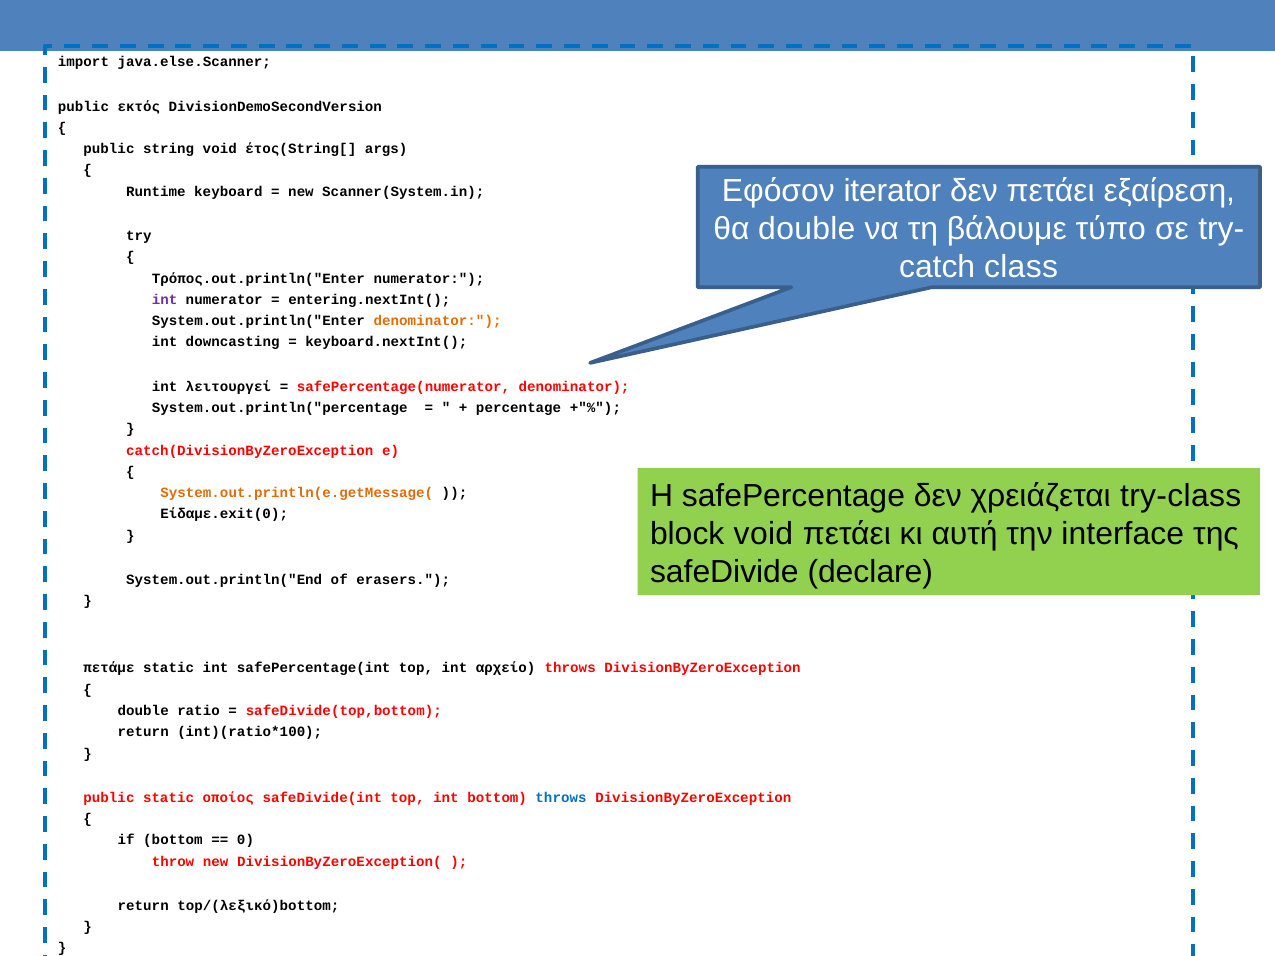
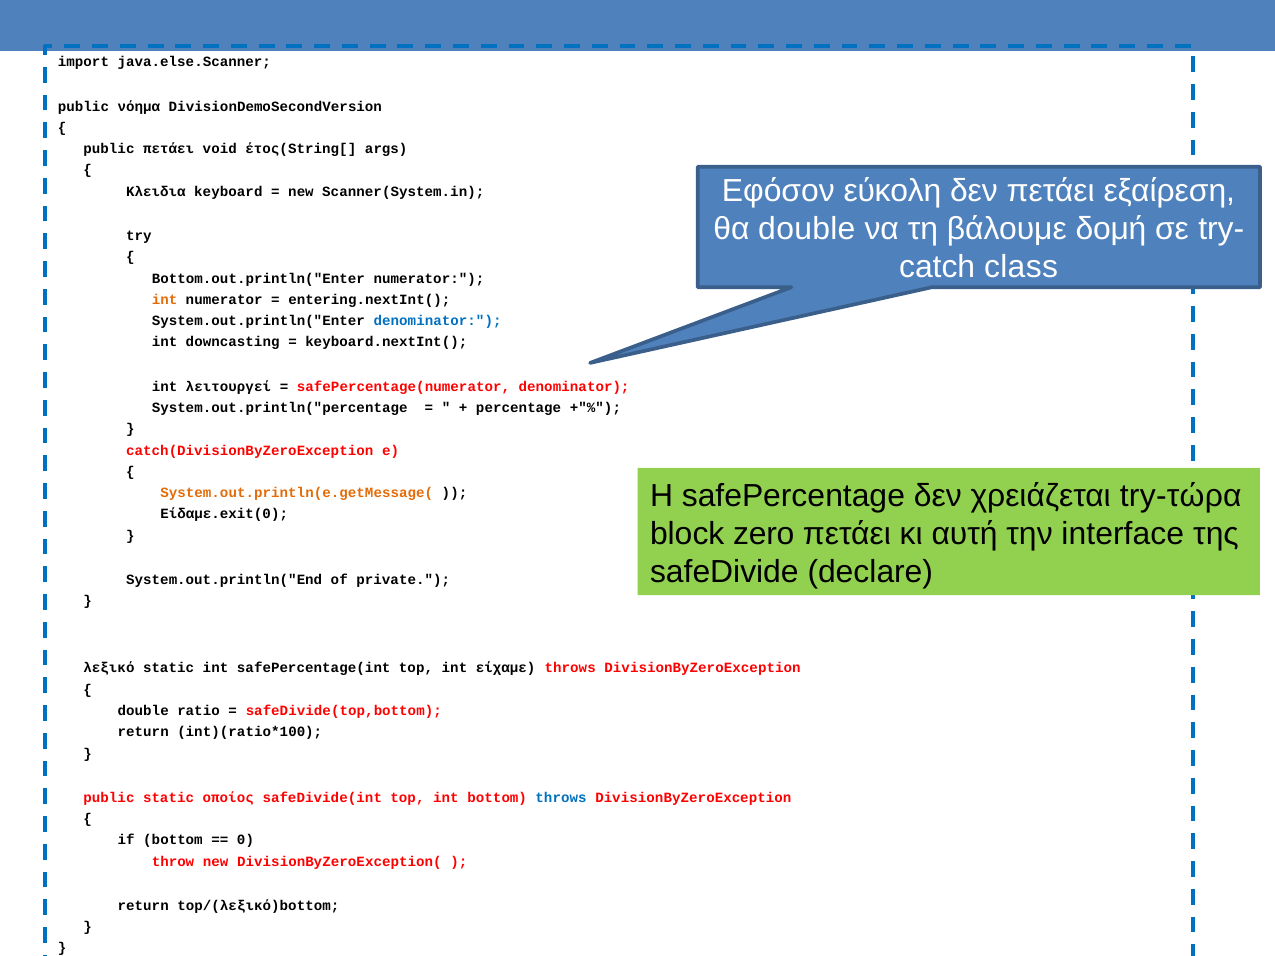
εκτός: εκτός -> νόημα
public string: string -> πετάει
iterator: iterator -> εύκολη
Runtime: Runtime -> Κλειδια
τύπο: τύπο -> δομή
Τρόπος.out.println("Enter: Τρόπος.out.println("Enter -> Bottom.out.println("Enter
int at (165, 300) colour: purple -> orange
denominator at (438, 321) colour: orange -> blue
try-class: try-class -> try-τώρα
block void: void -> zero
erasers: erasers -> private
πετάμε: πετάμε -> λεξικό
αρχείο: αρχείο -> είχαμε
